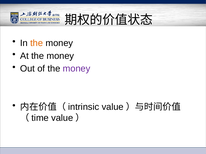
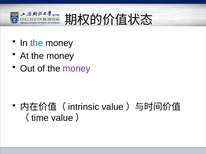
the at (37, 43) colour: orange -> blue
